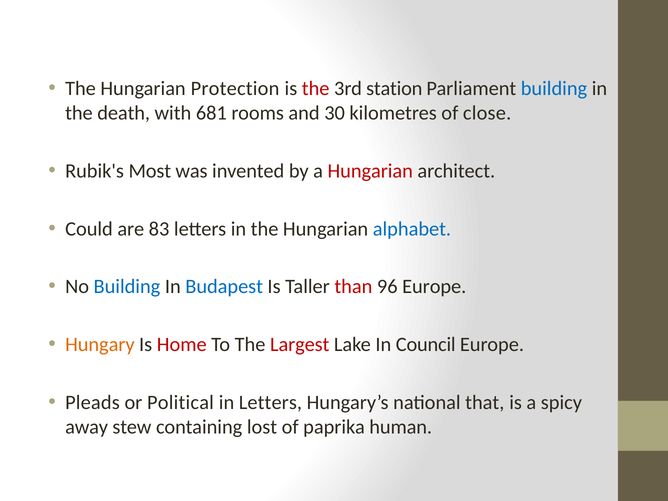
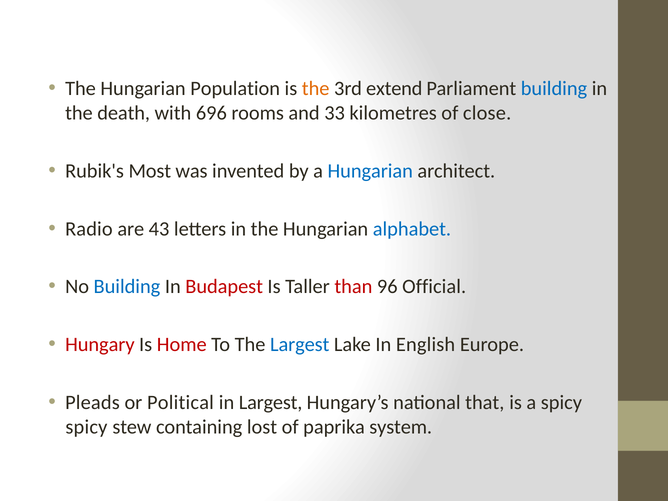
Protection: Protection -> Population
the at (316, 89) colour: red -> orange
station: station -> extend
681: 681 -> 696
30: 30 -> 33
Hungarian at (370, 171) colour: red -> blue
Could: Could -> Radio
83: 83 -> 43
Budapest colour: blue -> red
96 Europe: Europe -> Official
Hungary colour: orange -> red
Largest at (300, 345) colour: red -> blue
Council: Council -> English
in Letters: Letters -> Largest
away at (87, 427): away -> spicy
human: human -> system
